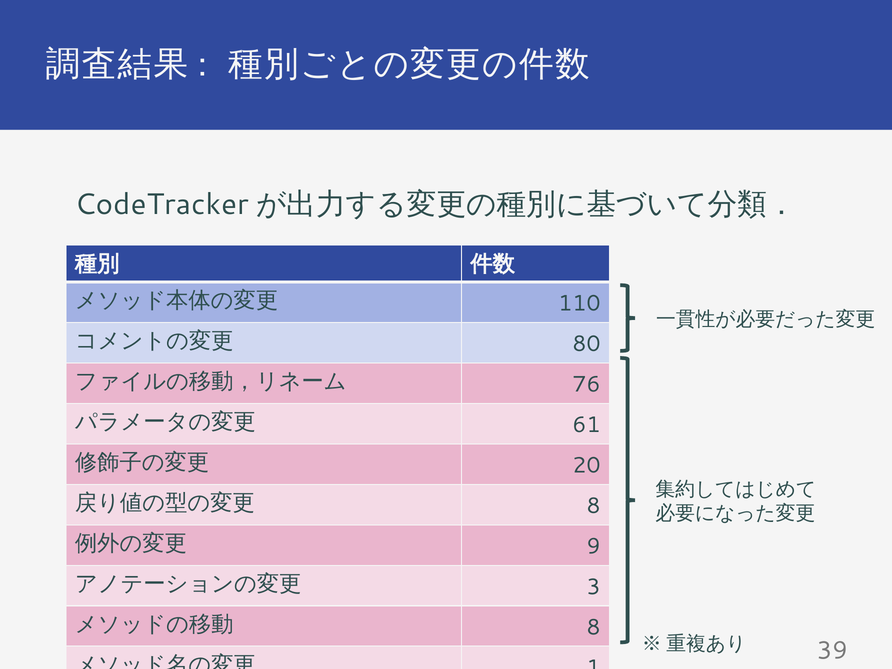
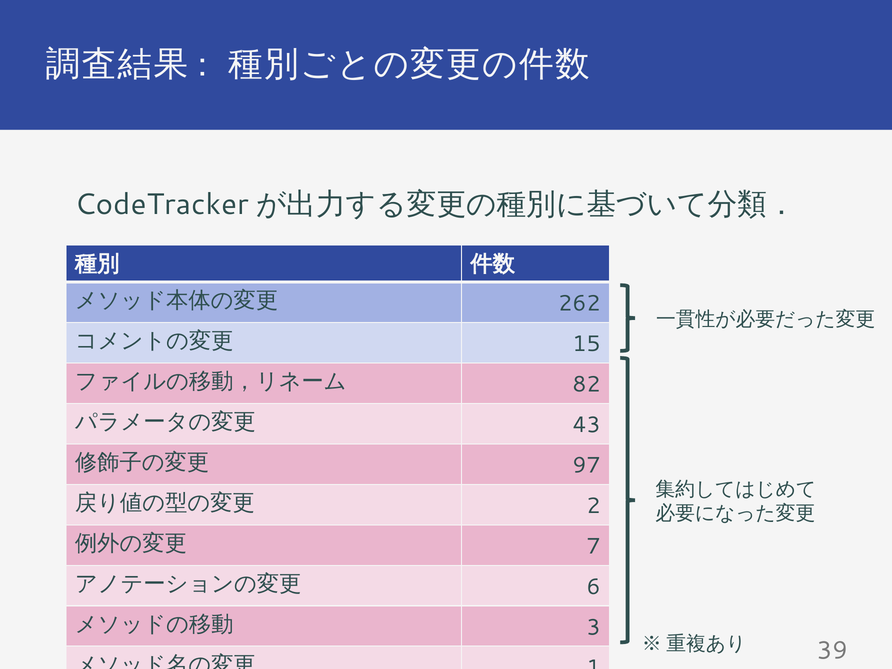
110: 110 -> 262
80: 80 -> 15
76: 76 -> 82
61: 61 -> 43
20: 20 -> 97
8 at (593, 506): 8 -> 2
9: 9 -> 7
3: 3 -> 6
8 at (593, 627): 8 -> 3
